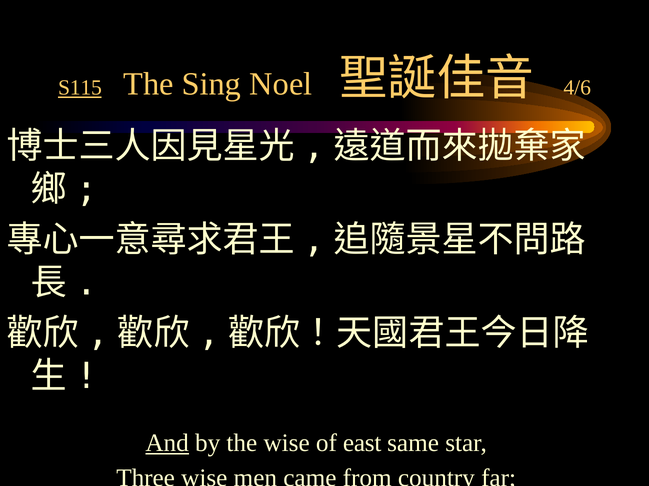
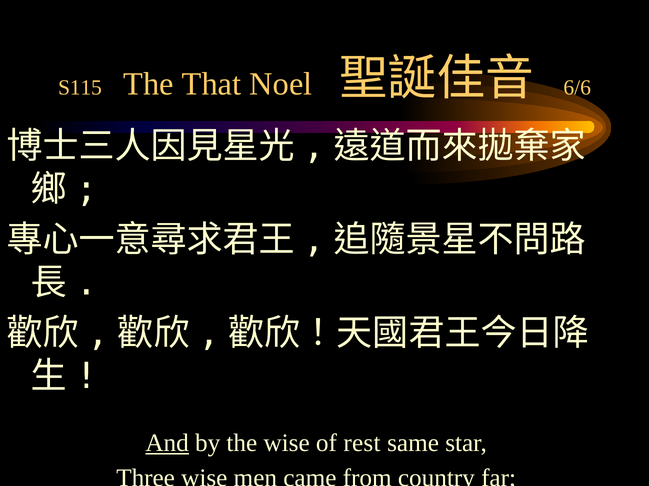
S115 underline: present -> none
The Sing: Sing -> That
4/6: 4/6 -> 6/6
east: east -> rest
